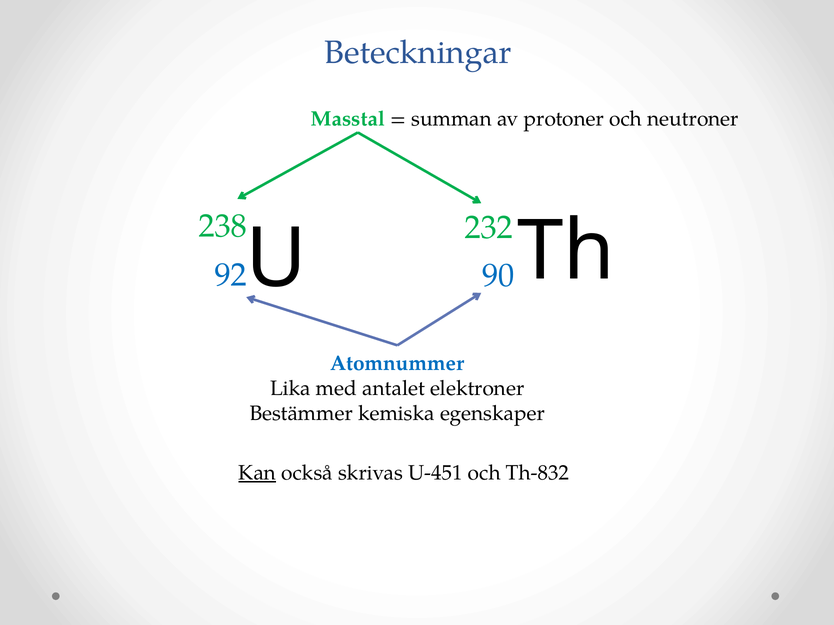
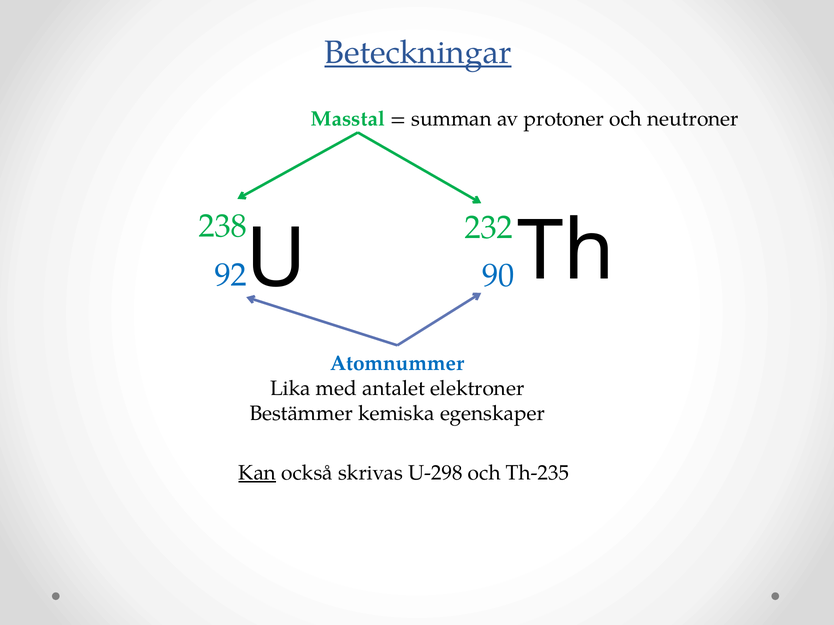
Beteckningar underline: none -> present
U-451: U-451 -> U-298
Th-832: Th-832 -> Th-235
